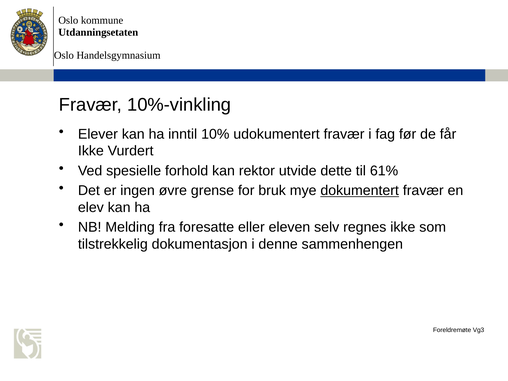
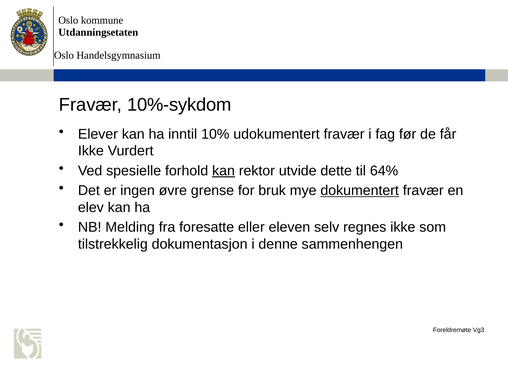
10%-vinkling: 10%-vinkling -> 10%-sykdom
kan at (224, 171) underline: none -> present
61%: 61% -> 64%
